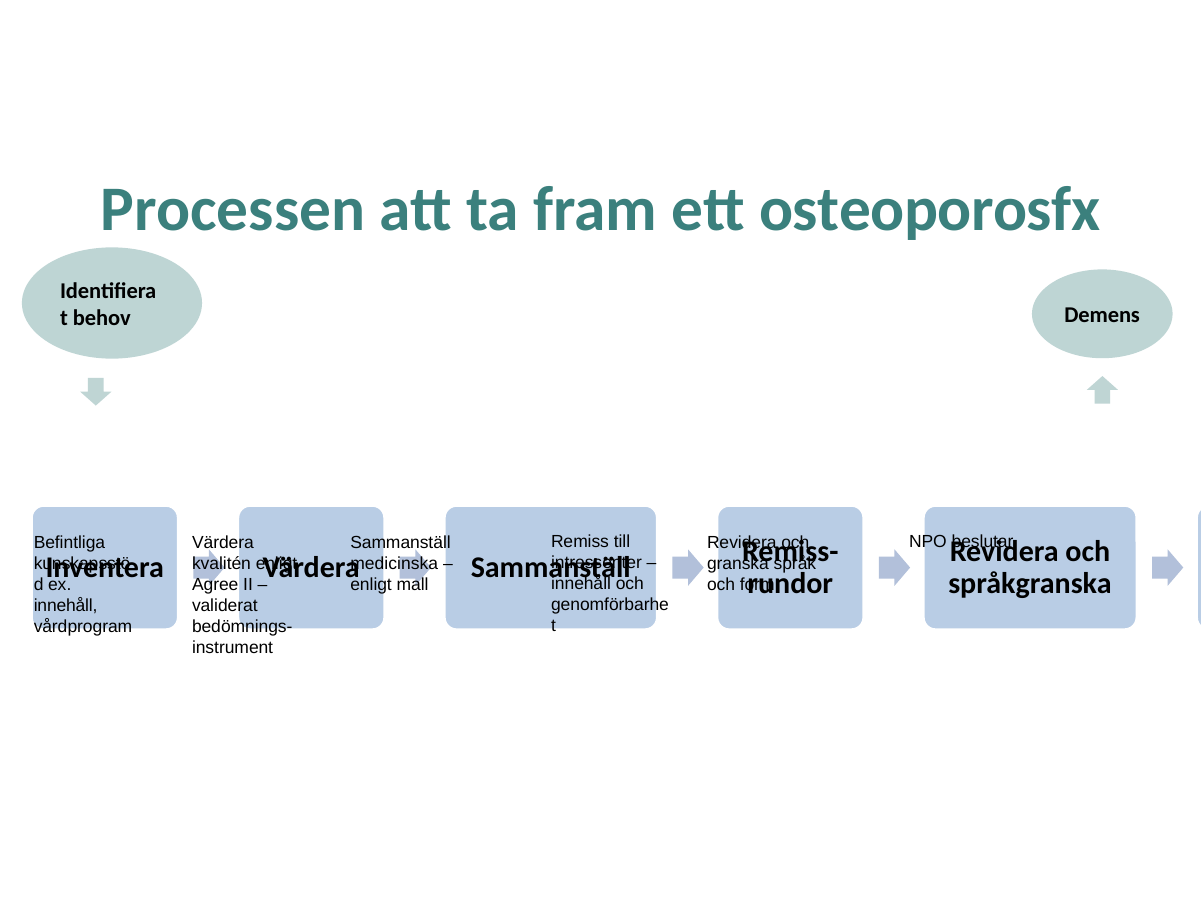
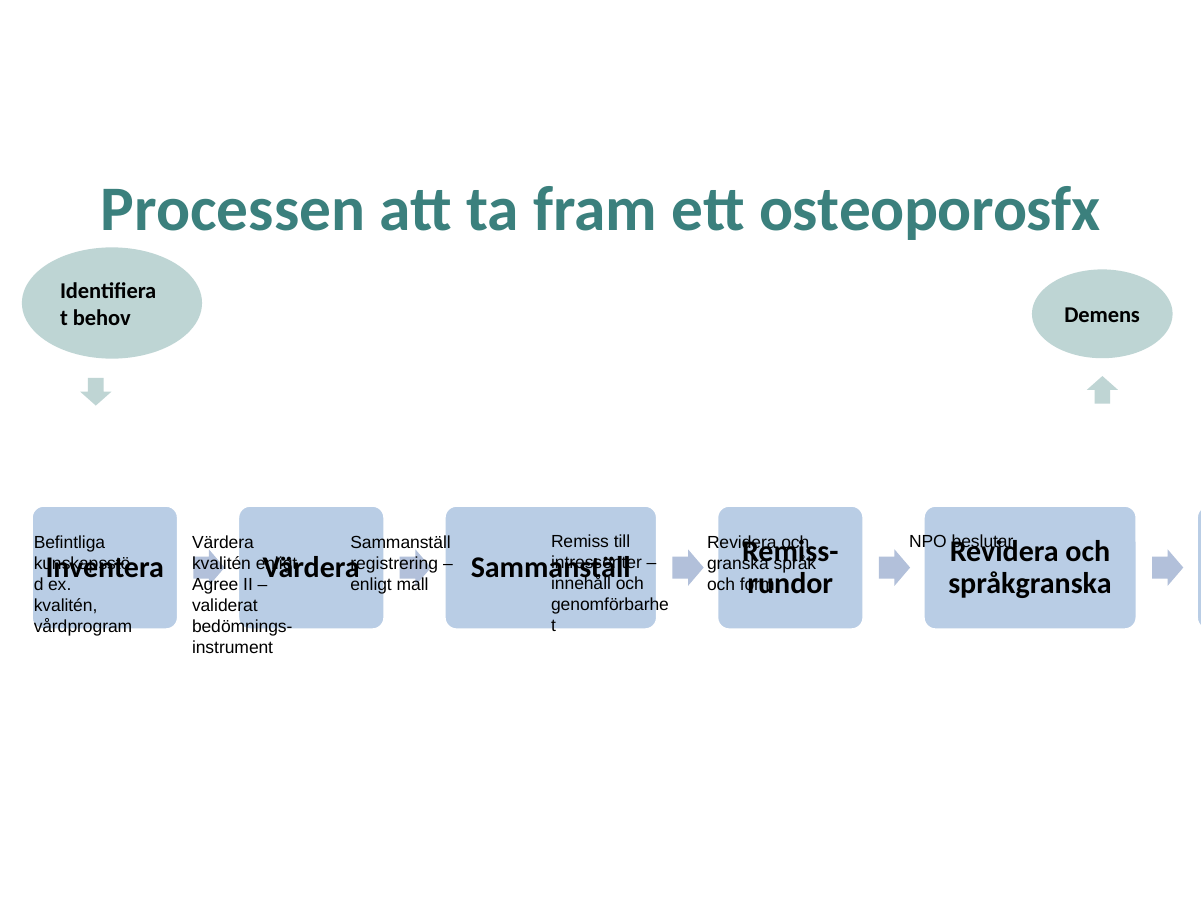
medicinska: medicinska -> registrering
innehåll at (66, 605): innehåll -> kvalitén
